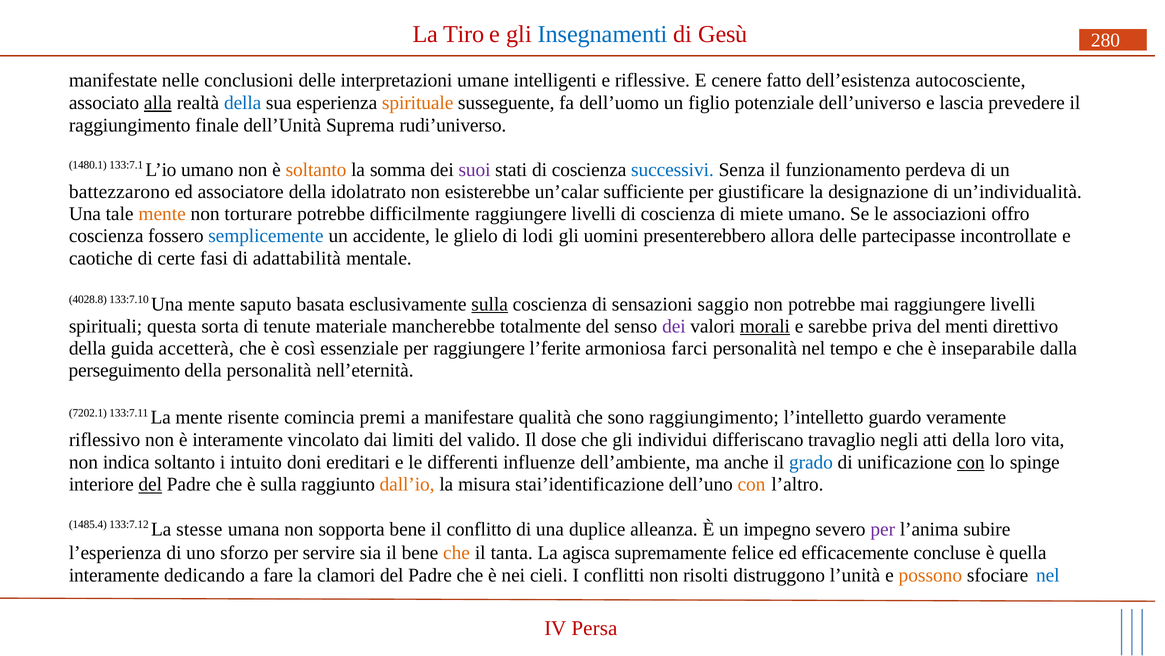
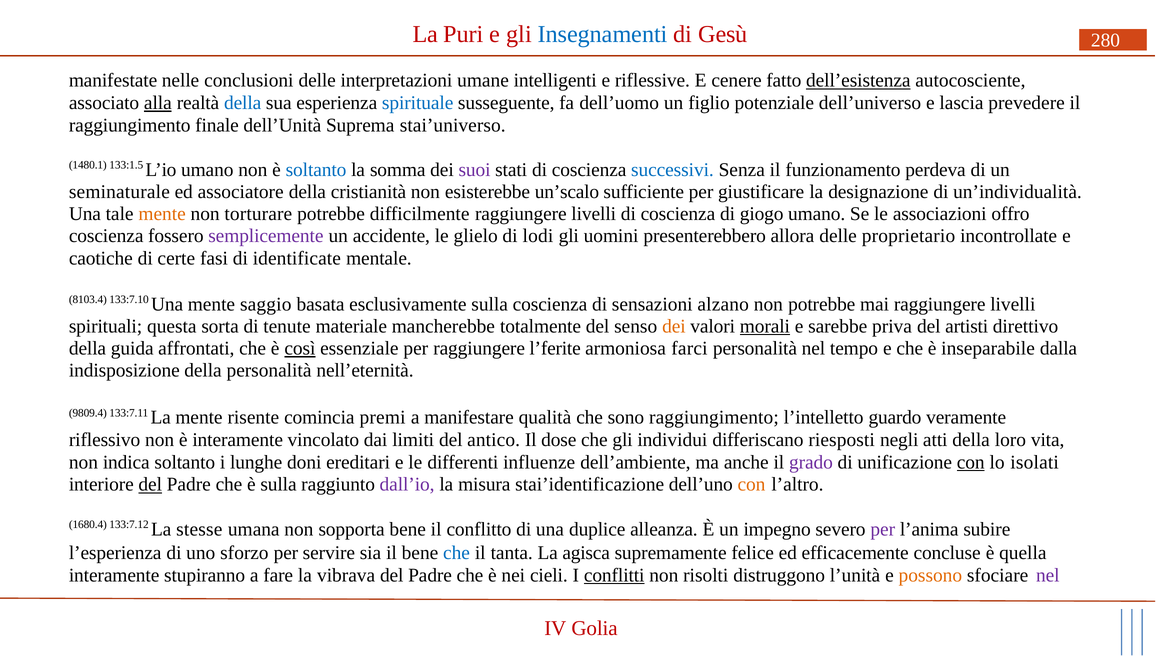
Tiro: Tiro -> Puri
dell’esistenza underline: none -> present
spirituale colour: orange -> blue
rudi’universo: rudi’universo -> stai’universo
133:7.1: 133:7.1 -> 133:1.5
soltanto at (316, 170) colour: orange -> blue
battezzarono: battezzarono -> seminaturale
idolatrato: idolatrato -> cristianità
un’calar: un’calar -> un’scalo
miete: miete -> giogo
semplicemente colour: blue -> purple
partecipasse: partecipasse -> proprietario
adattabilità: adattabilità -> identificate
4028.8: 4028.8 -> 8103.4
saputo: saputo -> saggio
sulla at (490, 304) underline: present -> none
saggio: saggio -> alzano
dei at (674, 326) colour: purple -> orange
menti: menti -> artisti
accetterà: accetterà -> affrontati
così underline: none -> present
perseguimento: perseguimento -> indisposizione
7202.1: 7202.1 -> 9809.4
valido: valido -> antico
travaglio: travaglio -> riesposti
intuito: intuito -> lunghe
grado colour: blue -> purple
spinge: spinge -> isolati
dall’io colour: orange -> purple
1485.4: 1485.4 -> 1680.4
che at (457, 553) colour: orange -> blue
dedicando: dedicando -> stupiranno
clamori: clamori -> vibrava
conflitti underline: none -> present
nel at (1048, 575) colour: blue -> purple
Persa: Persa -> Golia
